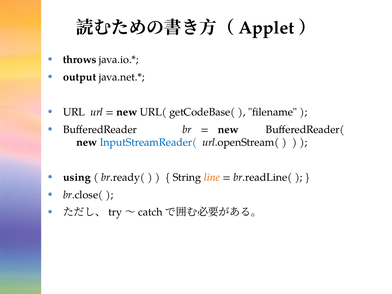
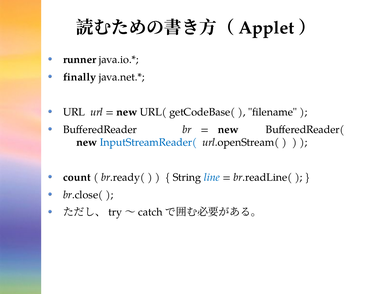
throws: throws -> runner
output: output -> finally
using: using -> count
line colour: orange -> blue
